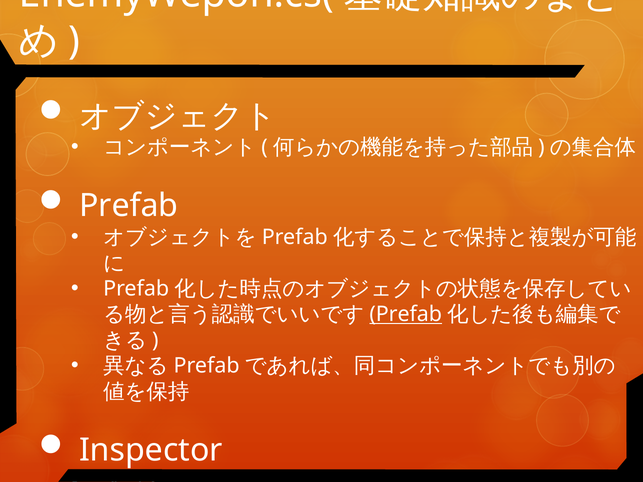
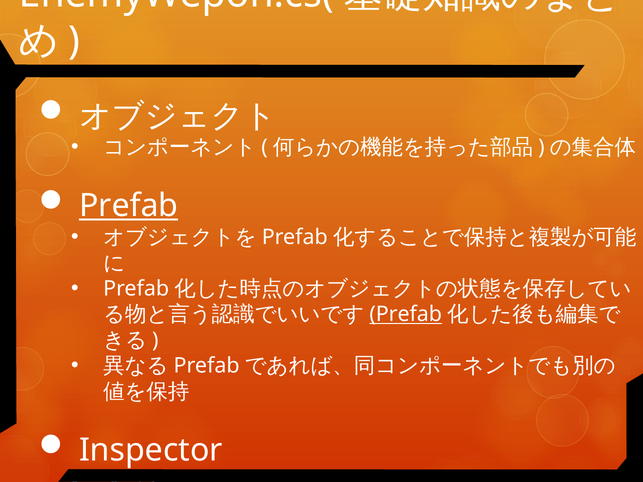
Prefab at (129, 206) underline: none -> present
